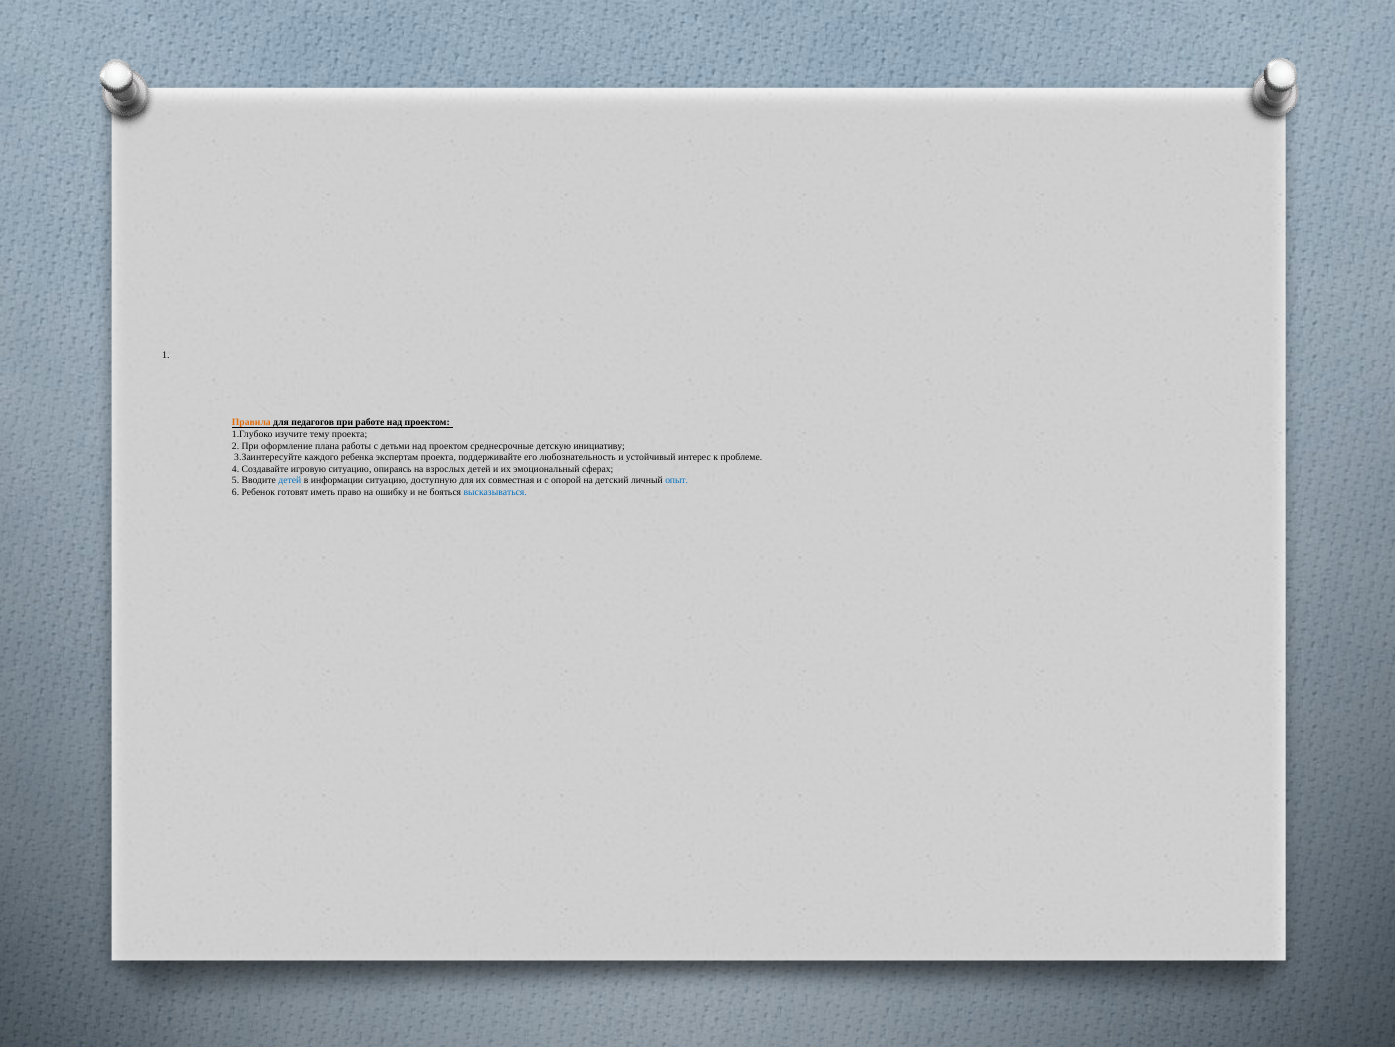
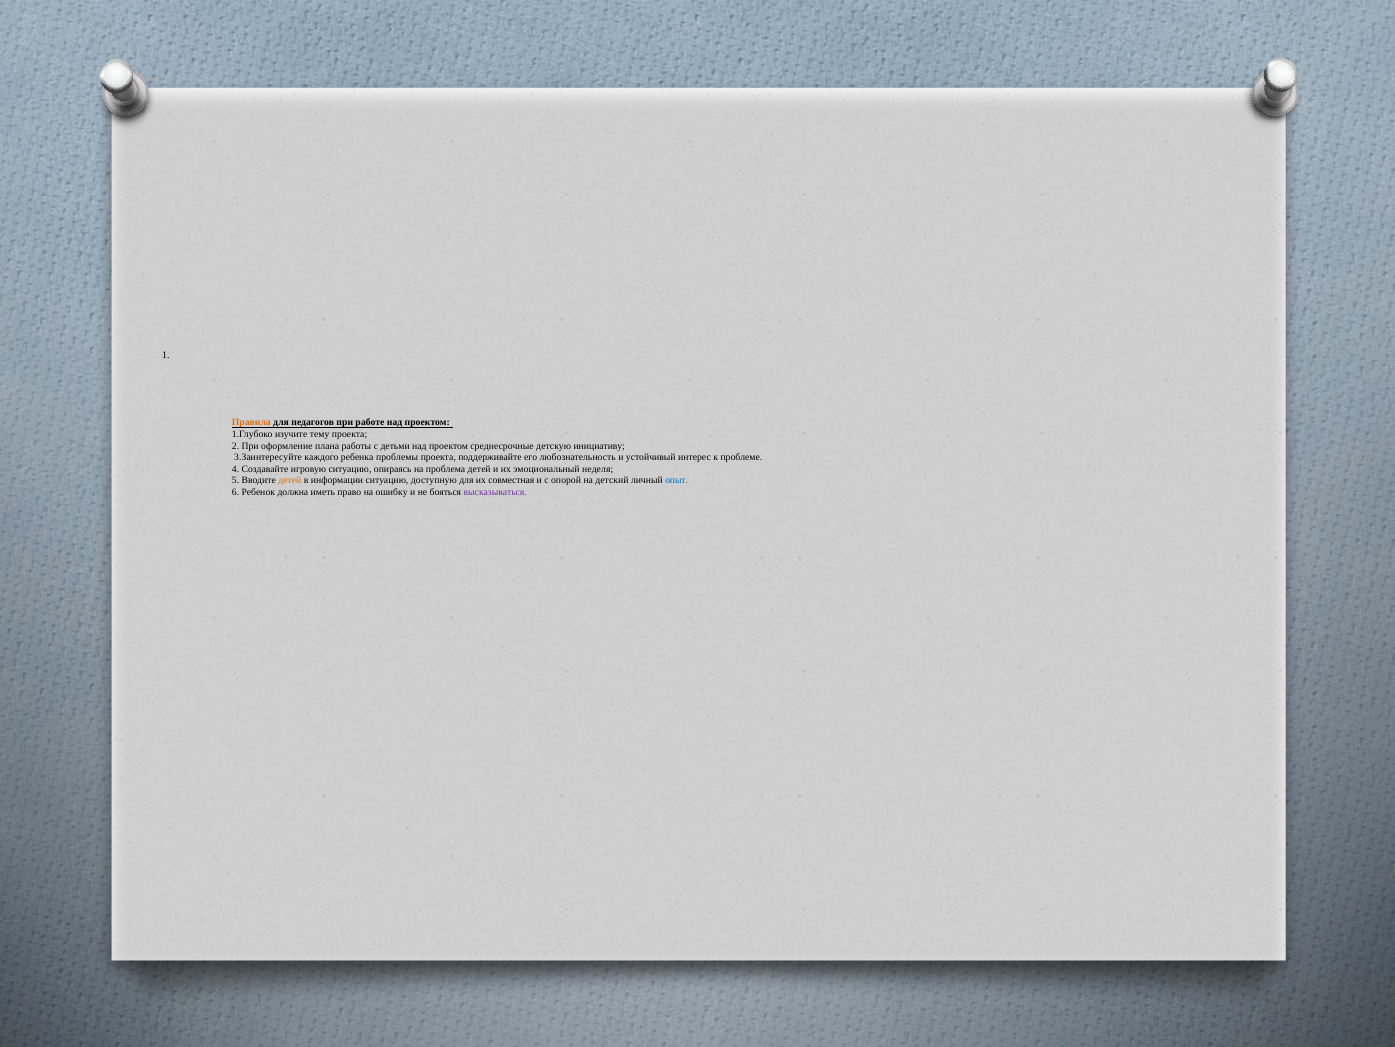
экспертам: экспертам -> проблемы
взрослых: взрослых -> проблема
сферах: сферах -> неделя
детей at (290, 480) colour: blue -> orange
готовят: готовят -> должна
высказываться colour: blue -> purple
